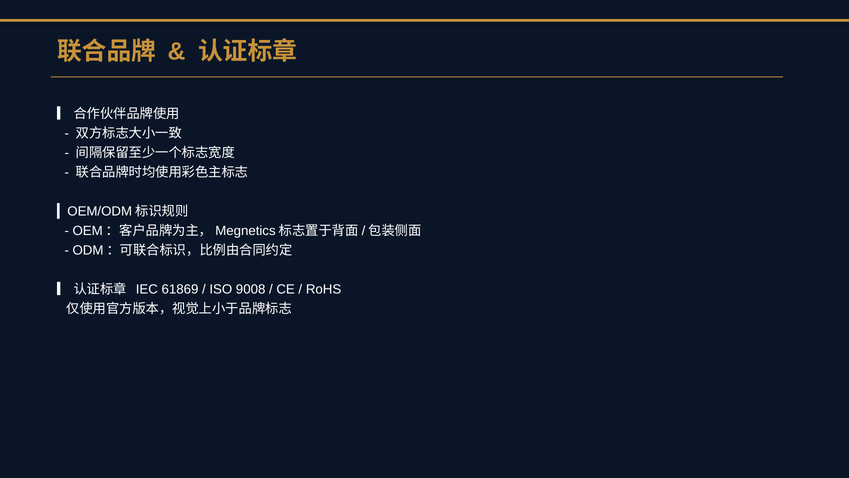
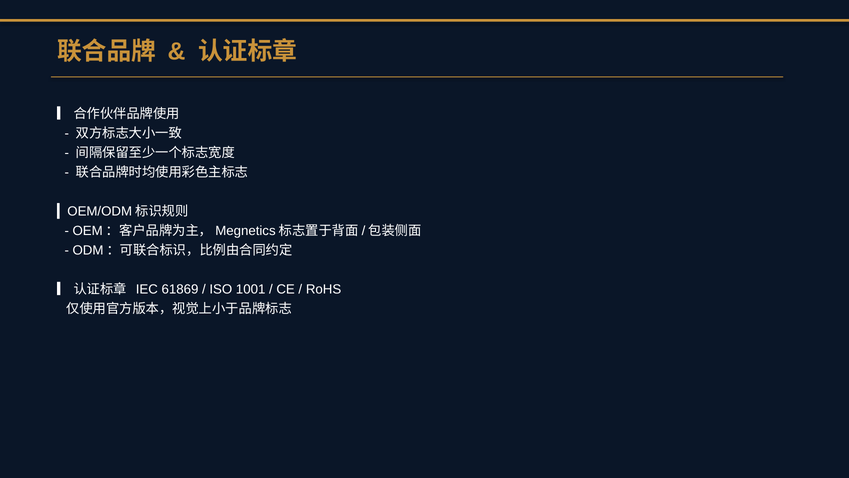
9008: 9008 -> 1001
